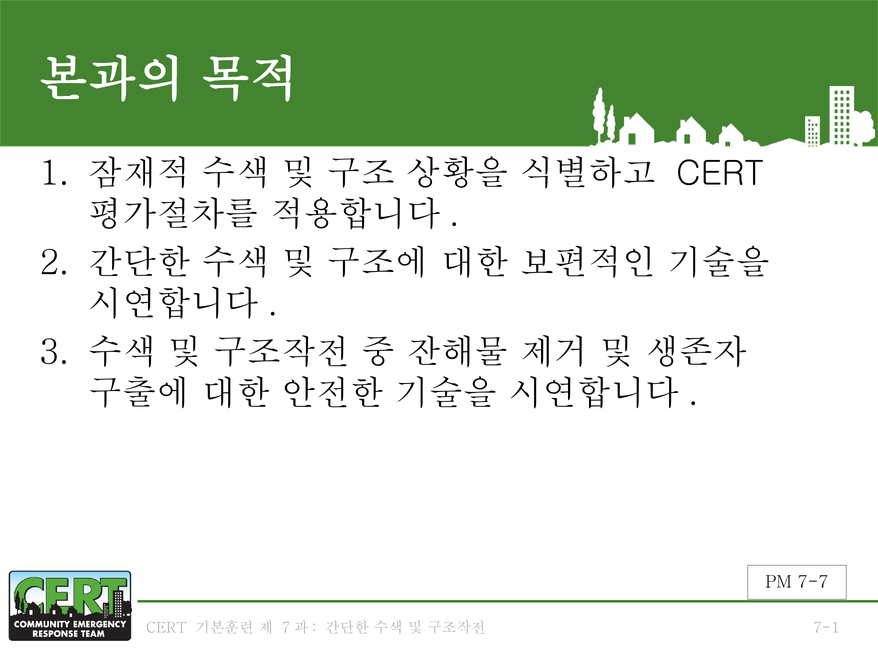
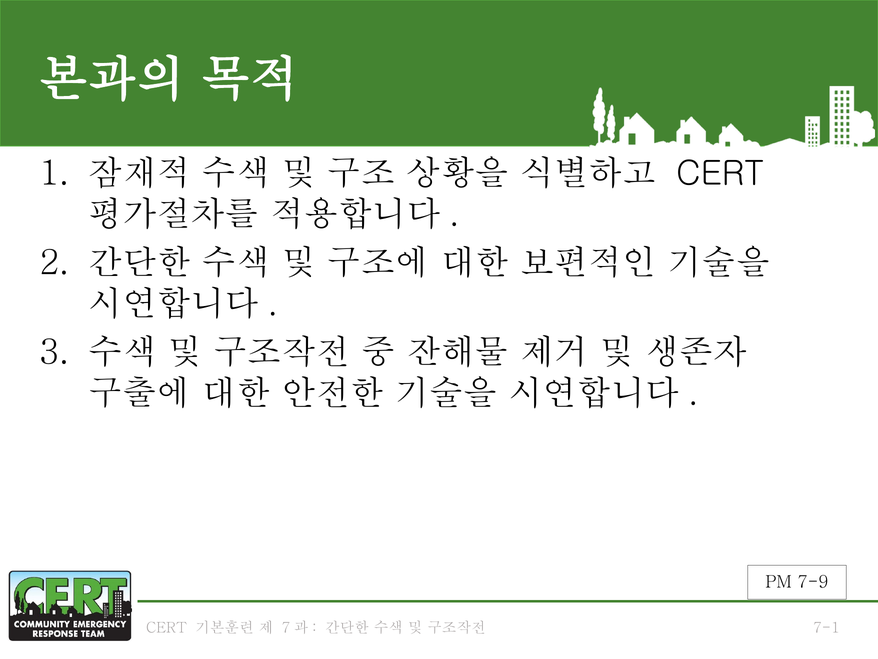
7-7: 7-7 -> 7-9
